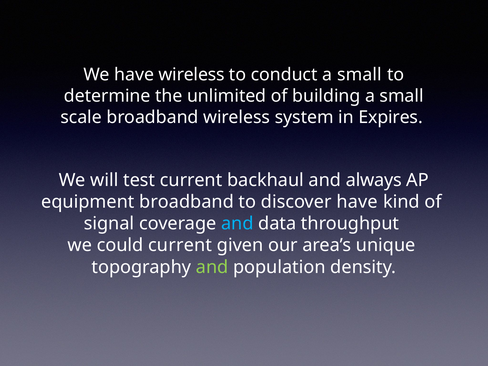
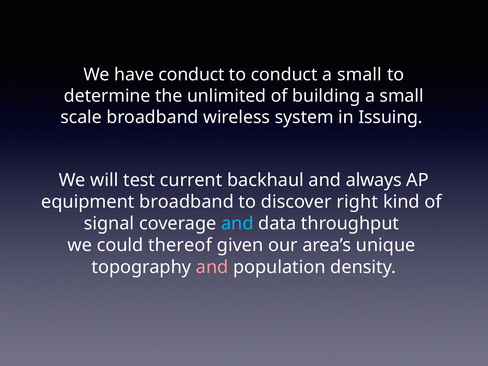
have wireless: wireless -> conduct
Expires: Expires -> Issuing
discover have: have -> right
could current: current -> thereof
and at (212, 267) colour: light green -> pink
